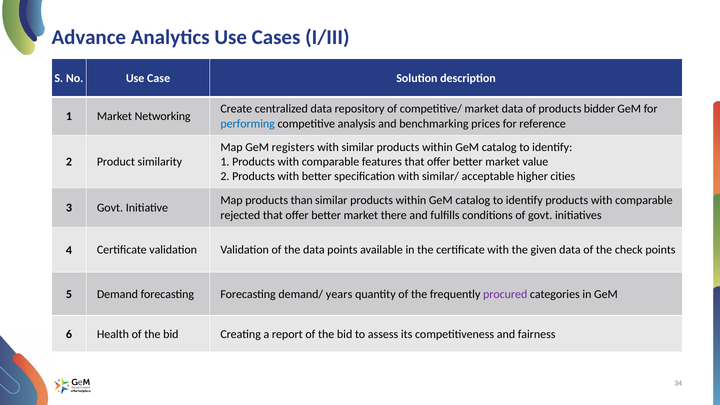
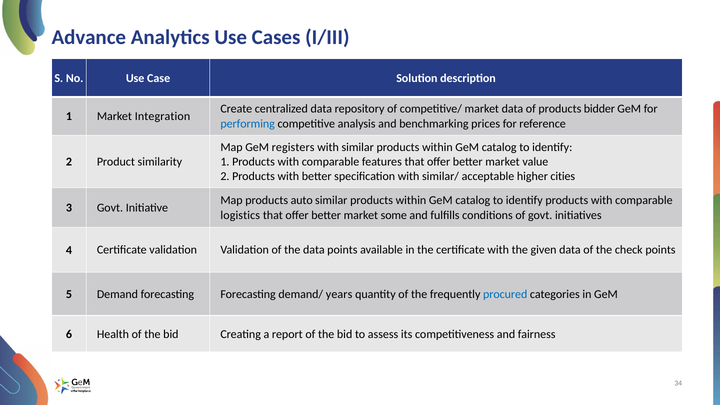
Networking: Networking -> Integration
than: than -> auto
rejected: rejected -> logistics
there: there -> some
procured colour: purple -> blue
